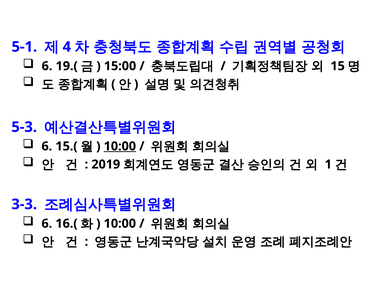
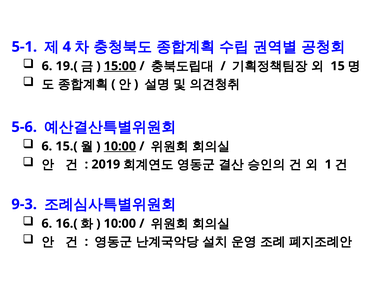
15:00 underline: none -> present
5-3: 5-3 -> 5-6
3-3: 3-3 -> 9-3
